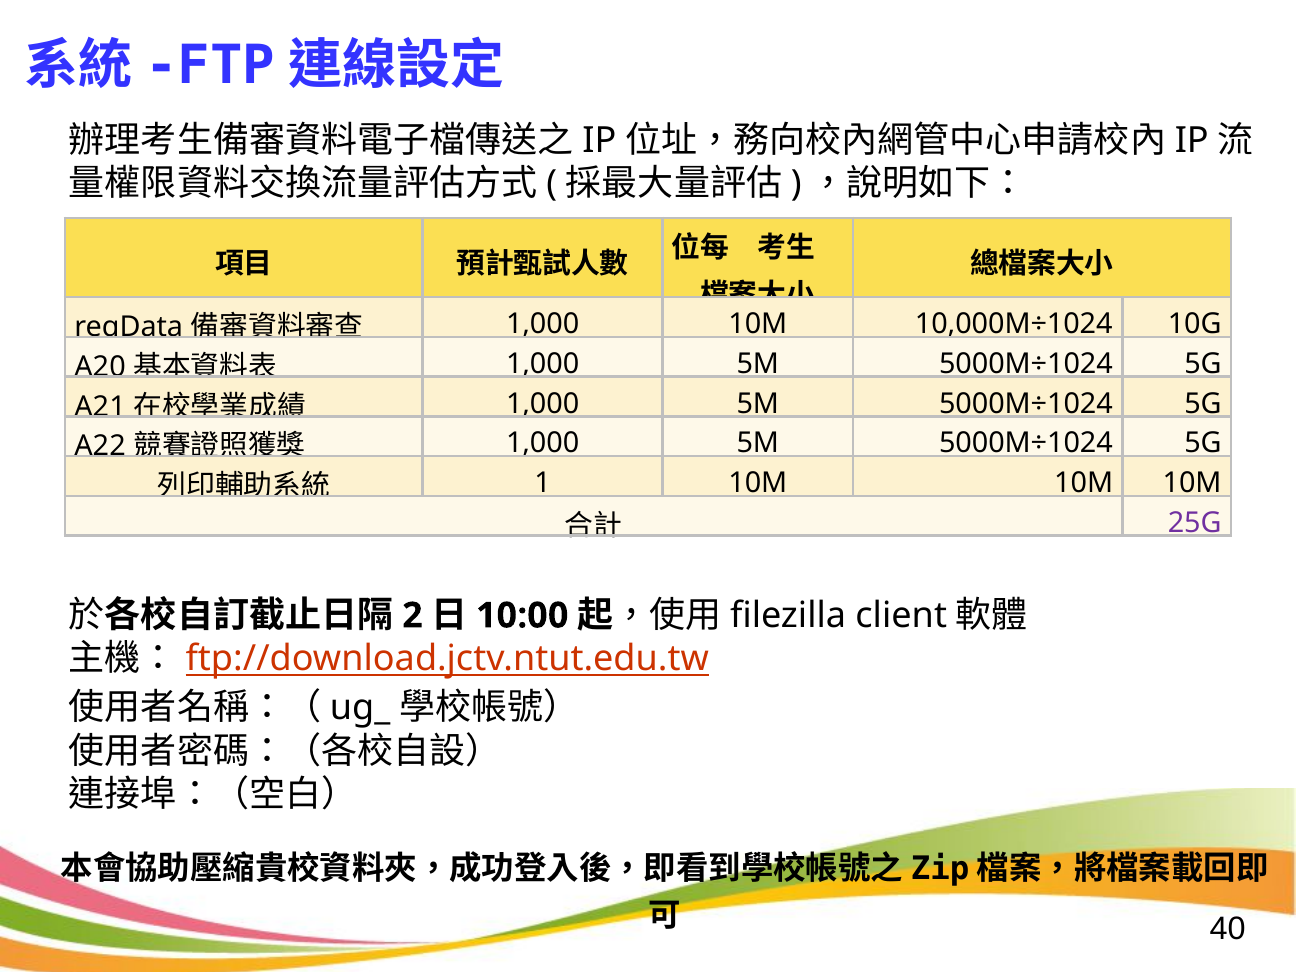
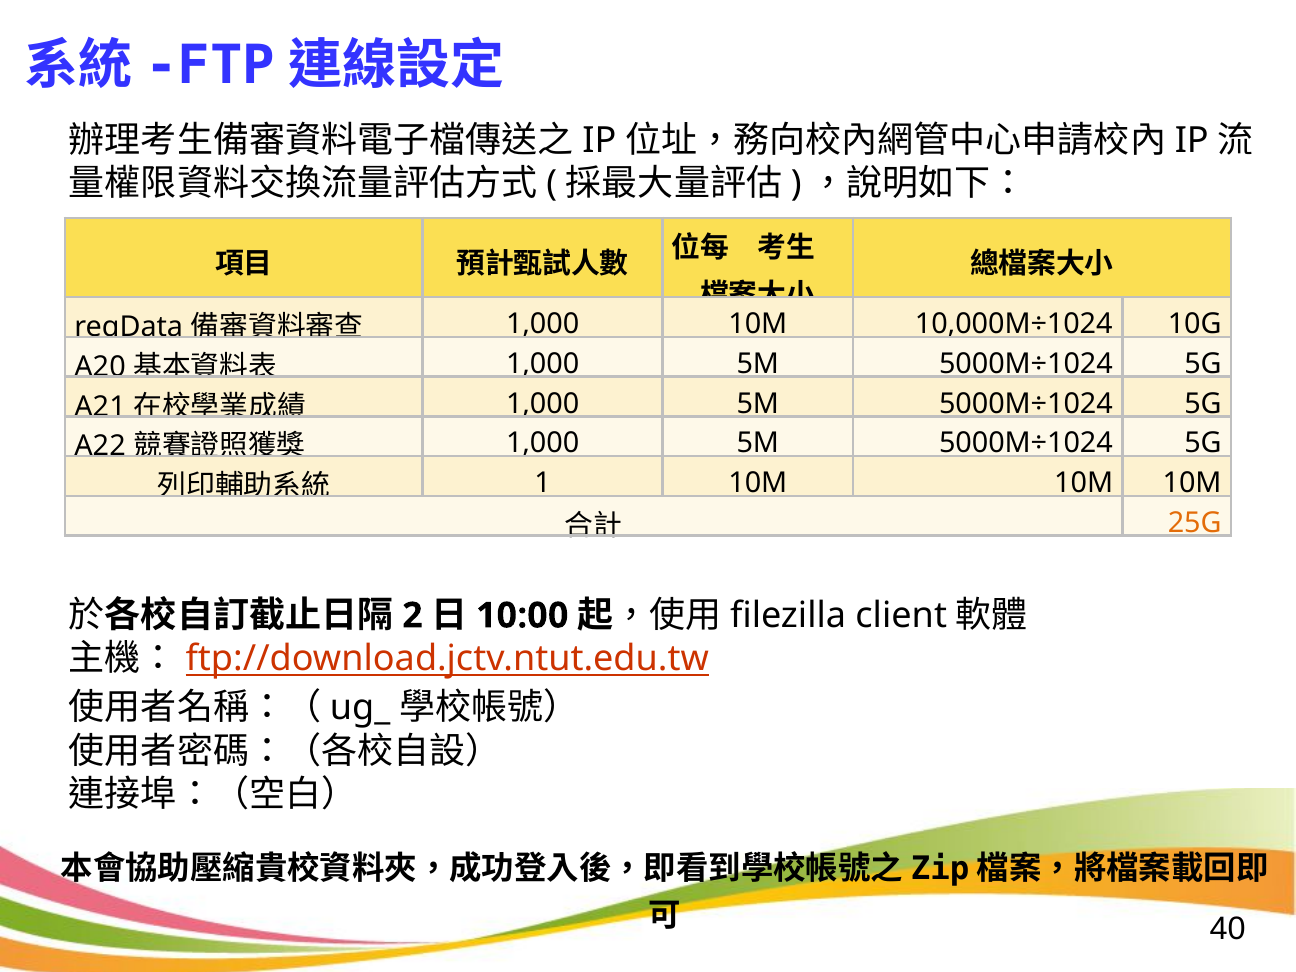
25G colour: purple -> orange
